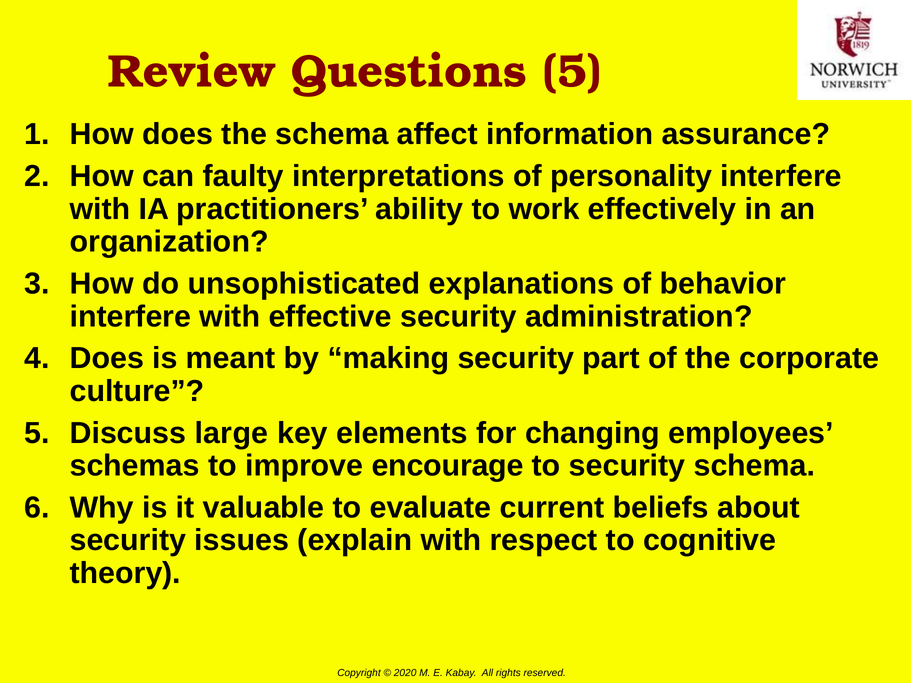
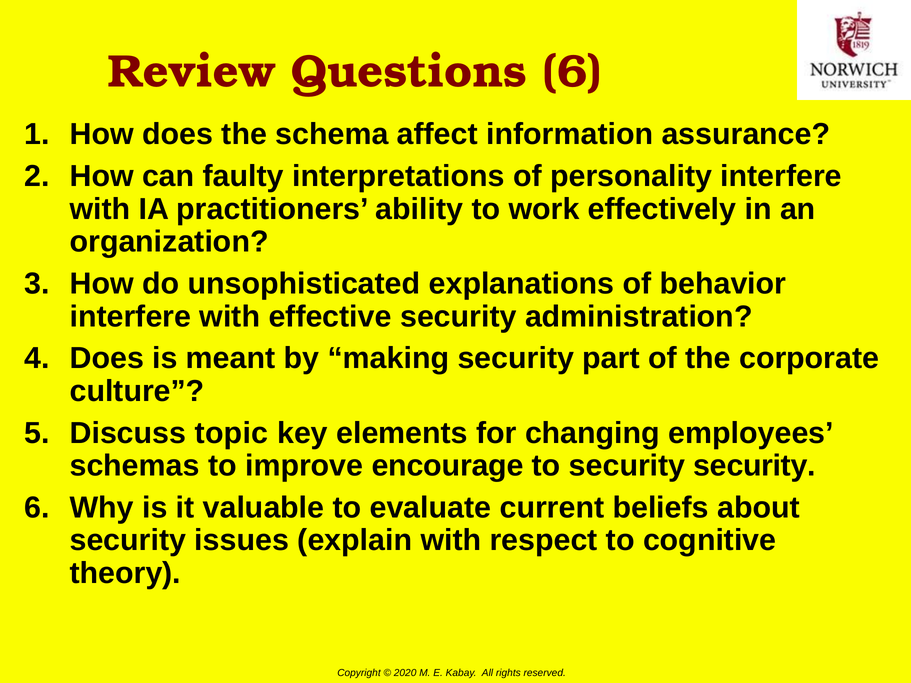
Questions 5: 5 -> 6
large: large -> topic
security schema: schema -> security
